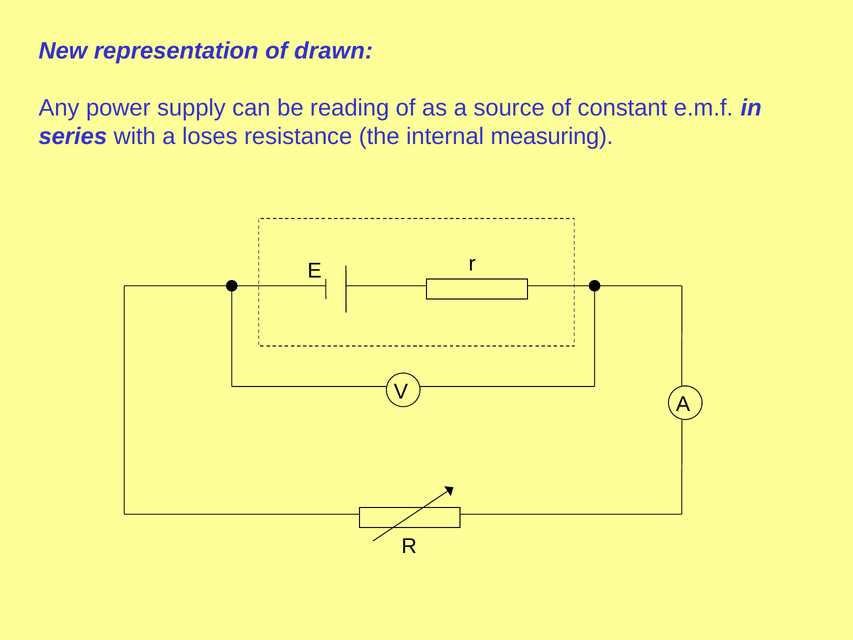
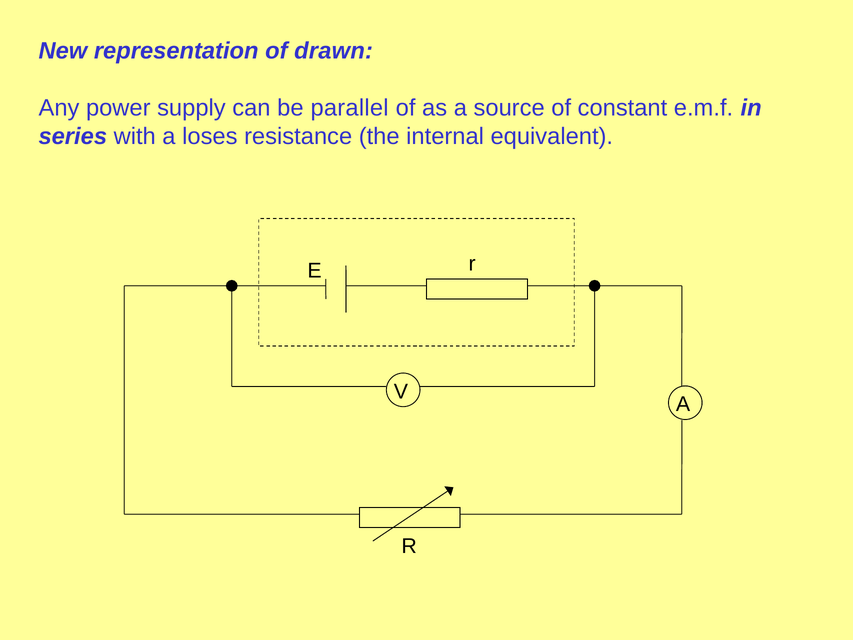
reading: reading -> parallel
measuring: measuring -> equivalent
